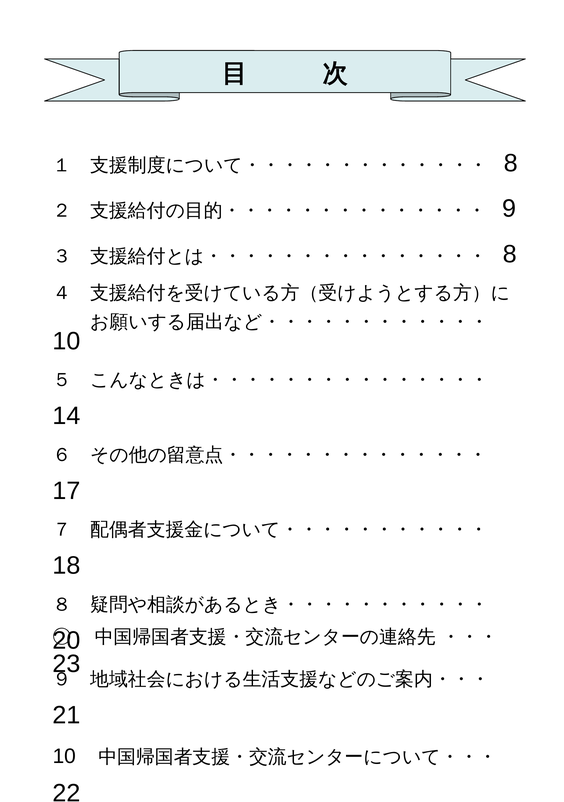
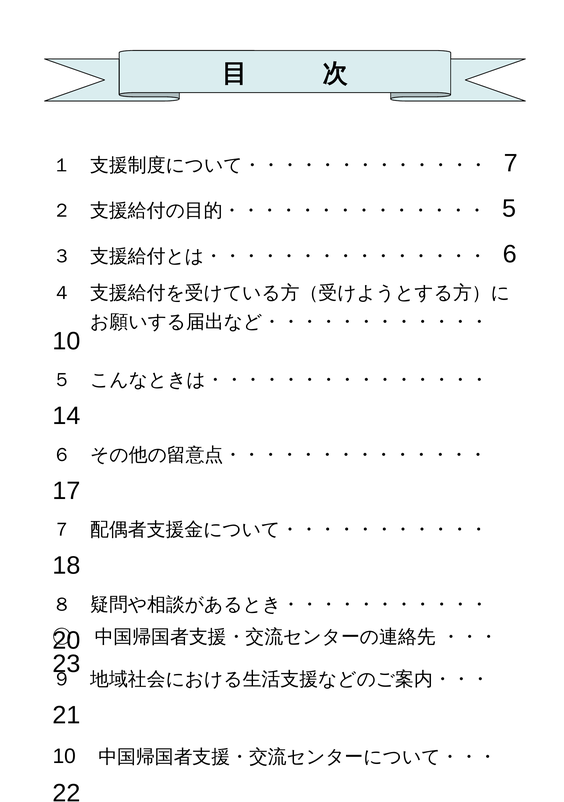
8 at (511, 163): 8 -> 7
9: 9 -> 5
8 at (510, 254): 8 -> 6
